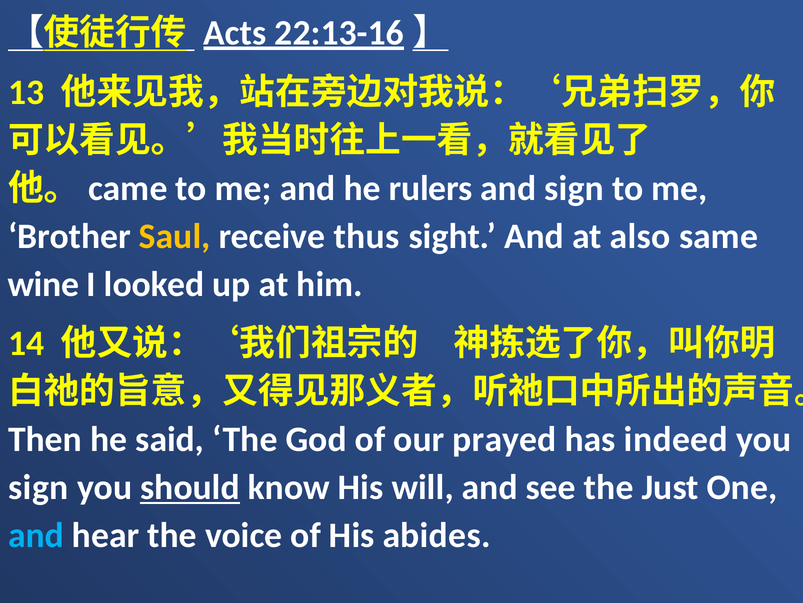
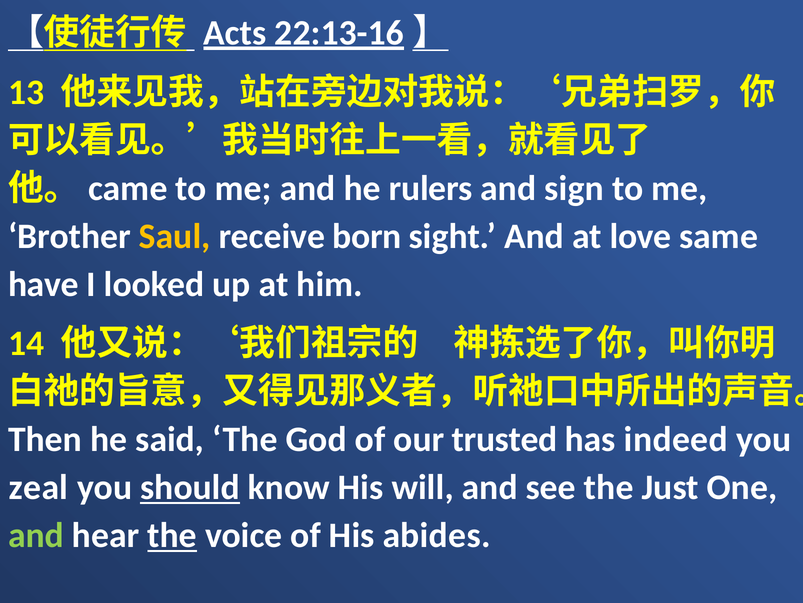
thus: thus -> born
also: also -> love
wine: wine -> have
prayed: prayed -> trusted
sign at (38, 487): sign -> zeal
and at (36, 535) colour: light blue -> light green
the at (172, 535) underline: none -> present
